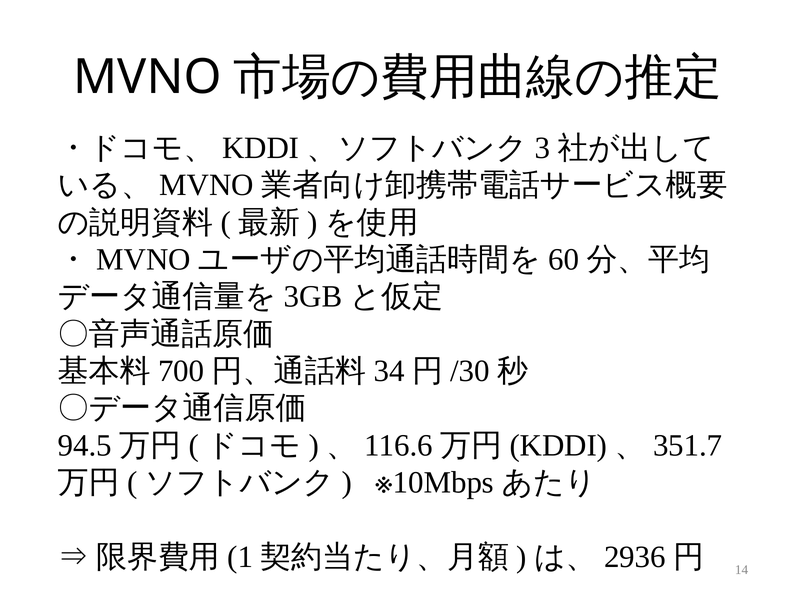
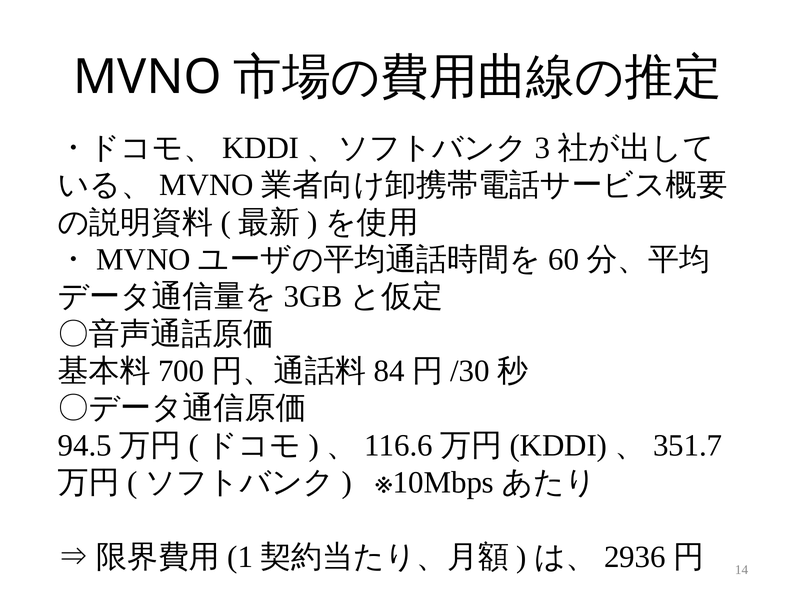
34: 34 -> 84
